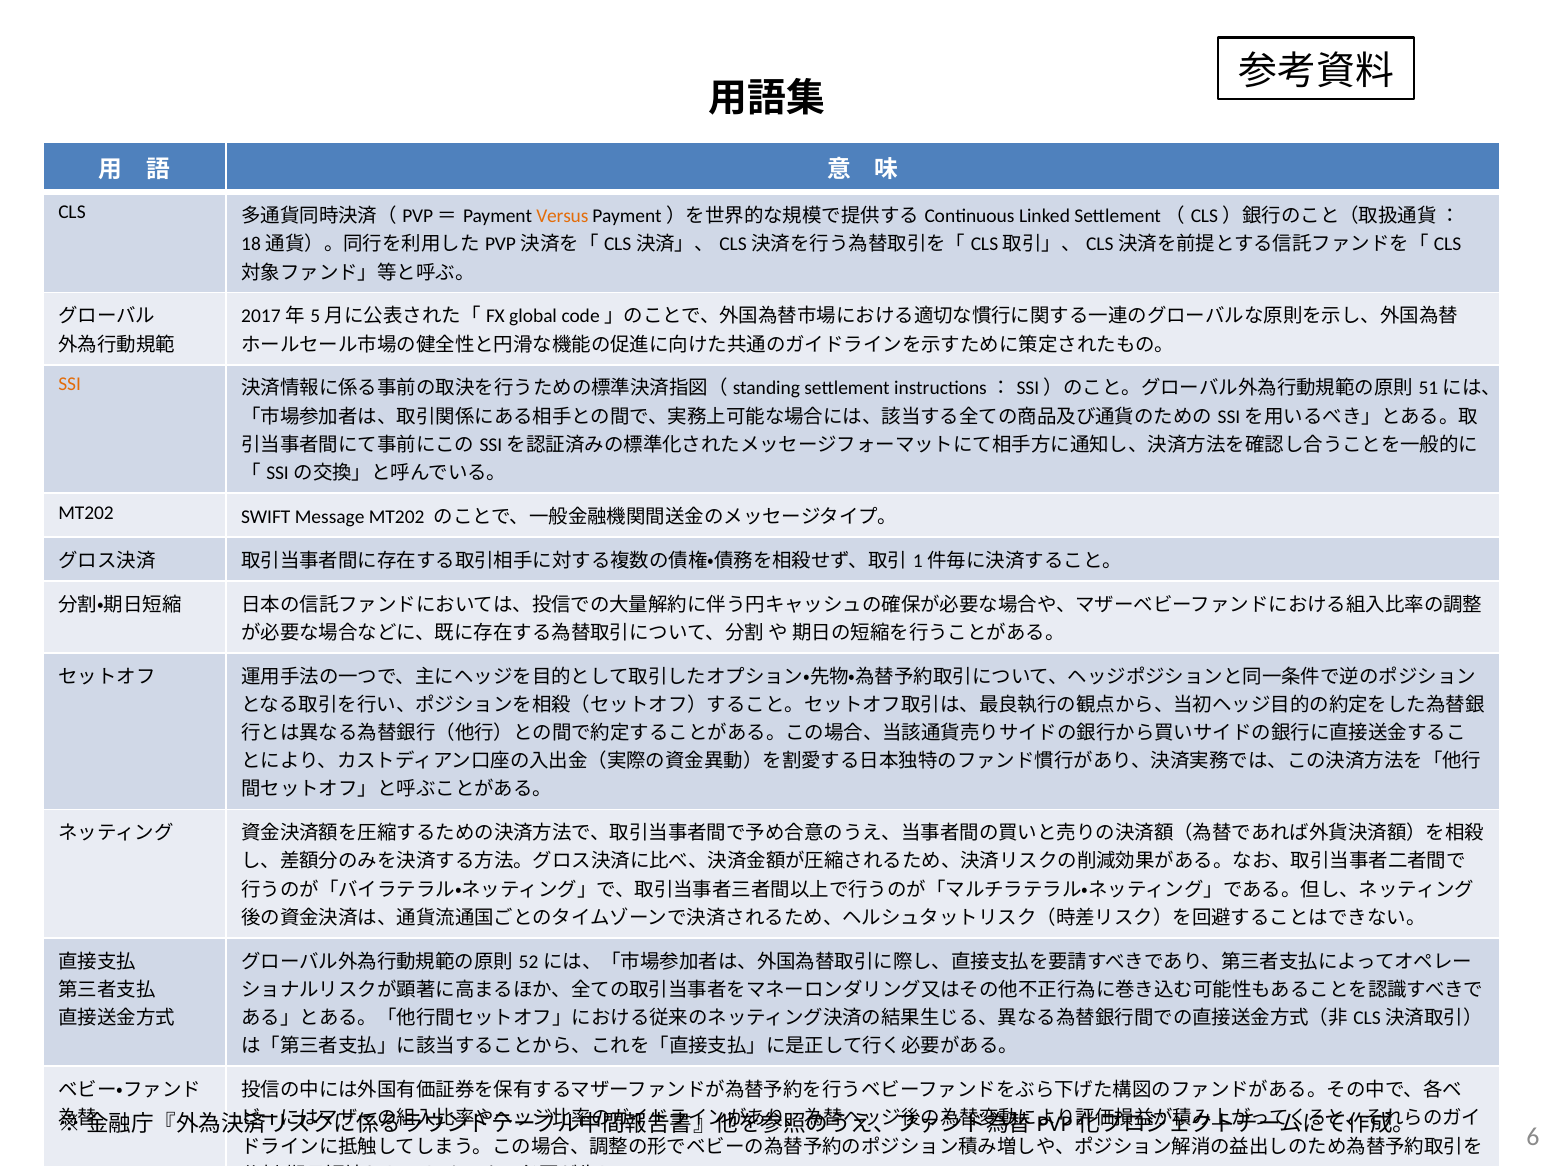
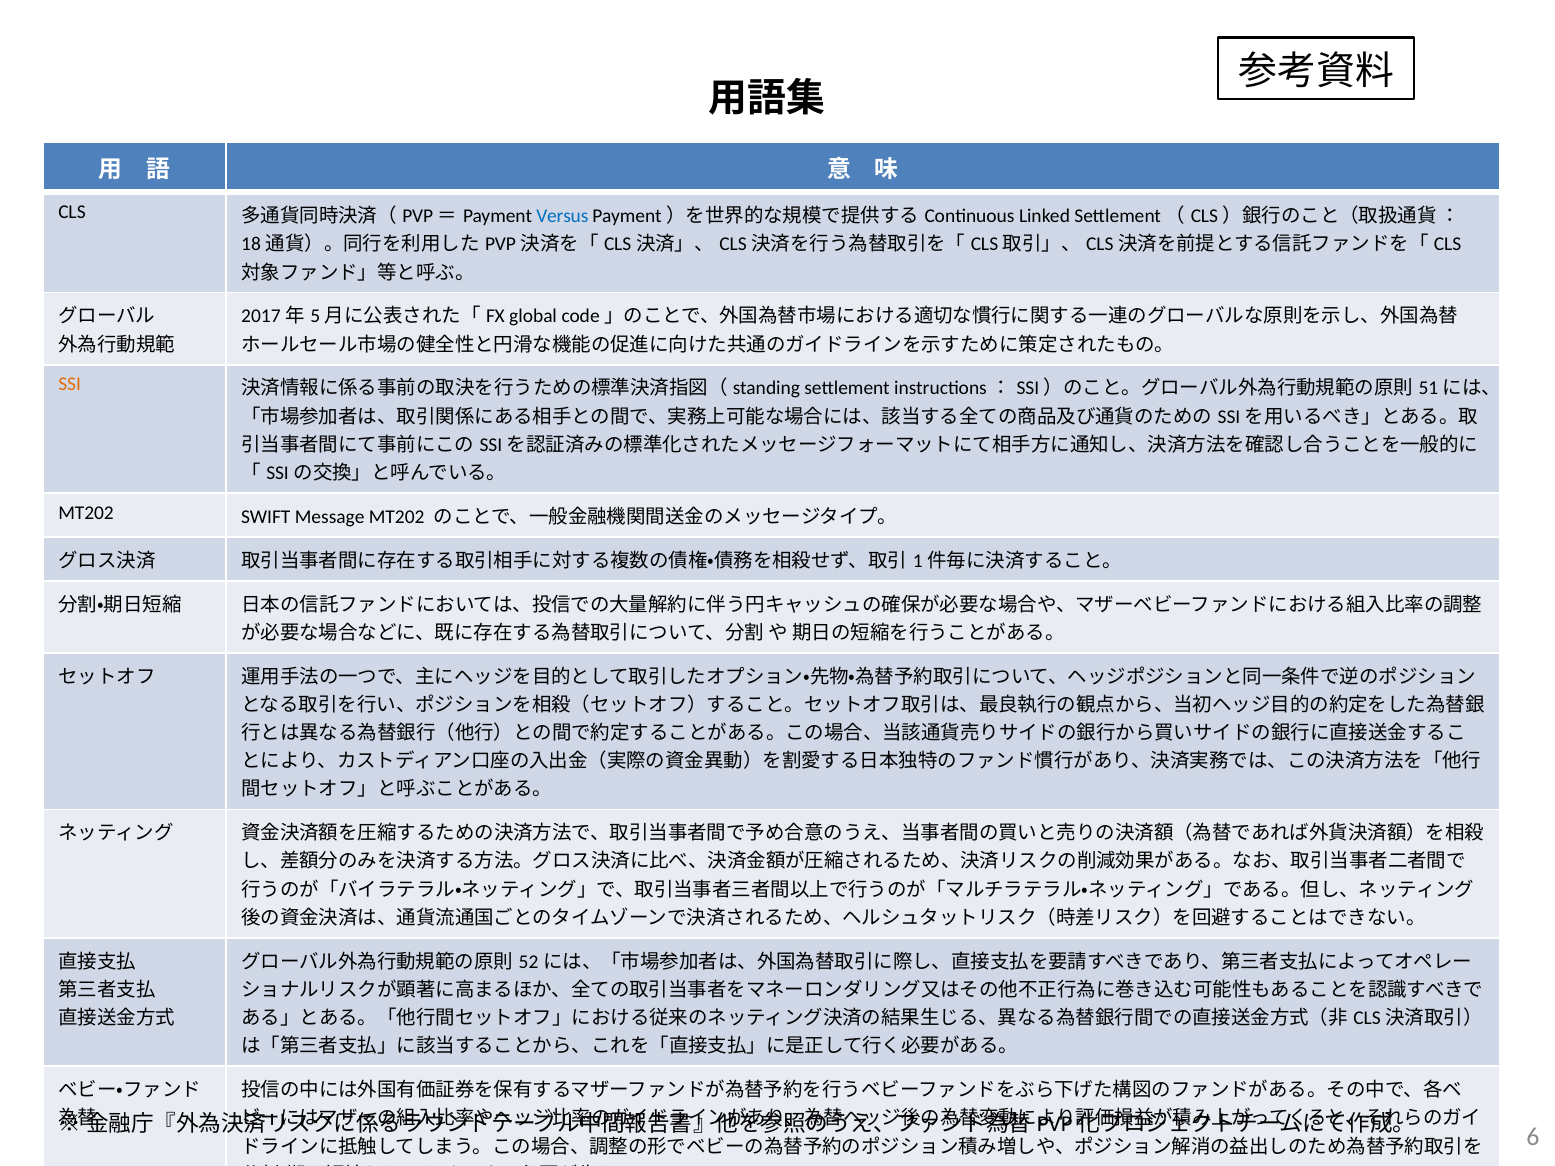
Versus colour: orange -> blue
